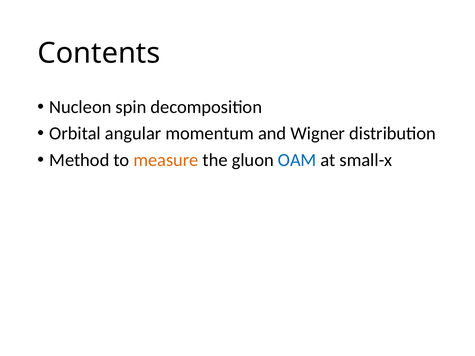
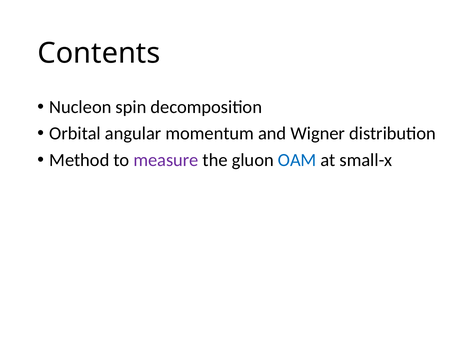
measure colour: orange -> purple
